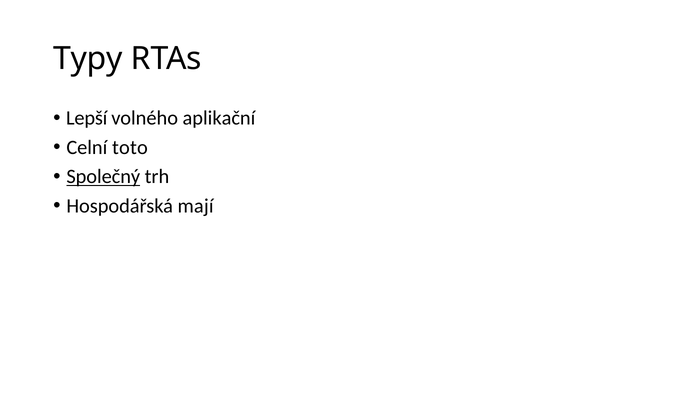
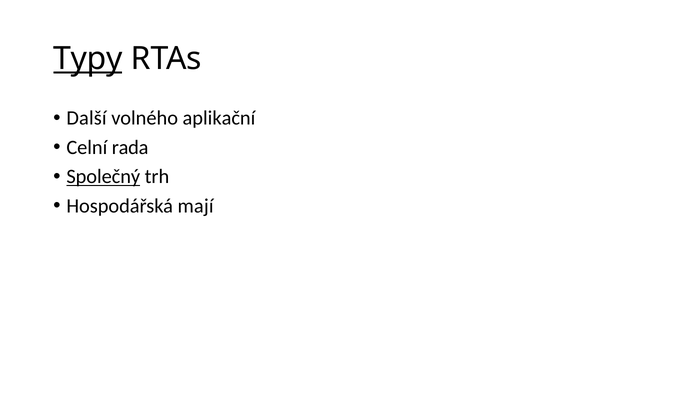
Typy underline: none -> present
Lepší: Lepší -> Další
toto: toto -> rada
